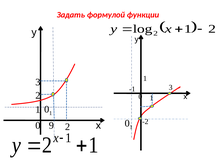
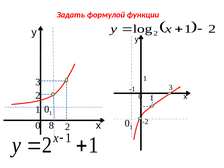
9: 9 -> 8
